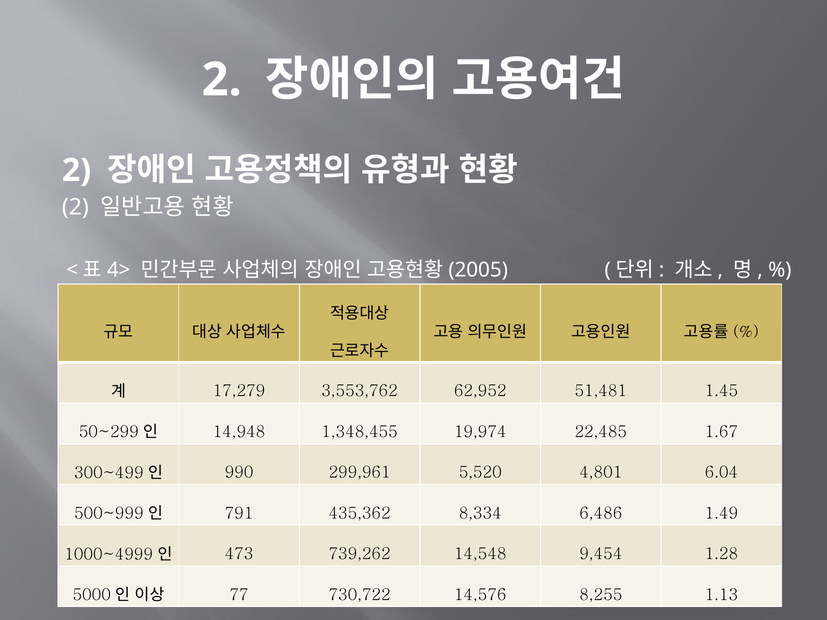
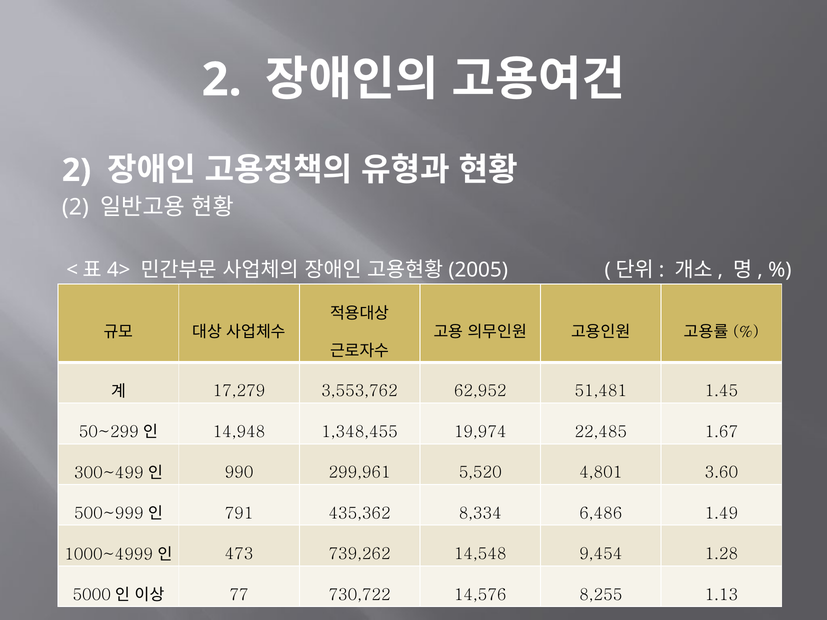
6.04: 6.04 -> 3.60
